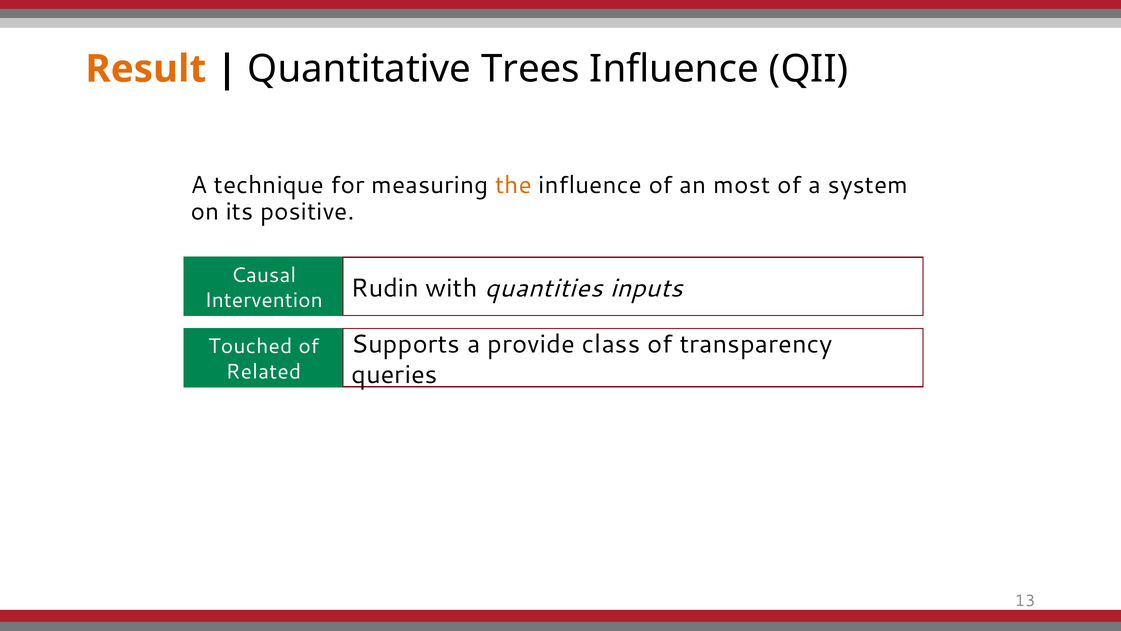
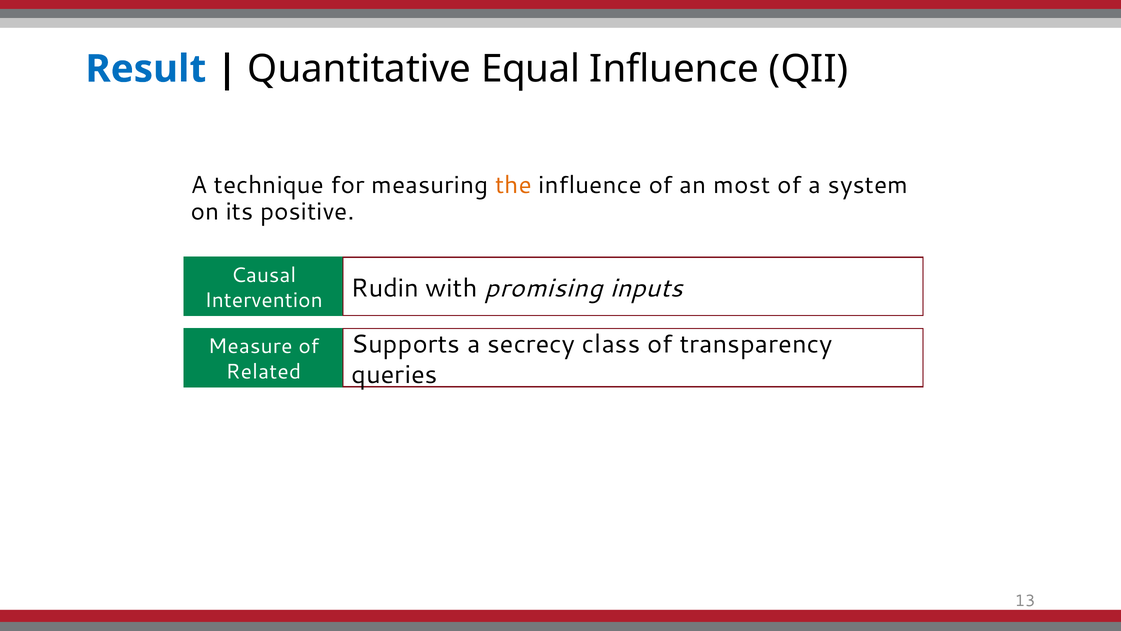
Result colour: orange -> blue
Trees: Trees -> Equal
quantities: quantities -> promising
provide: provide -> secrecy
Touched: Touched -> Measure
